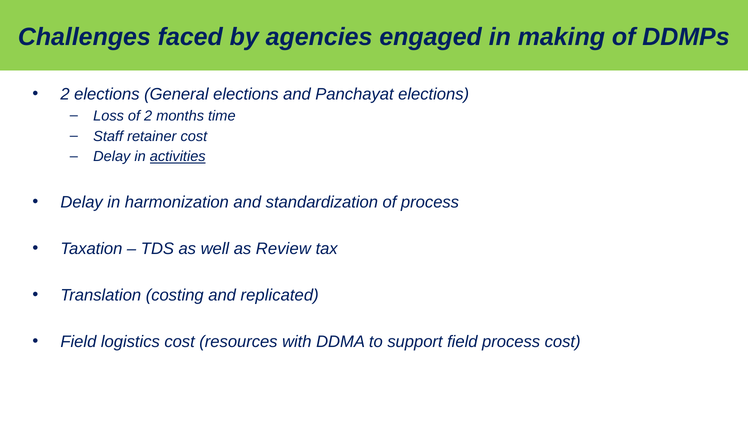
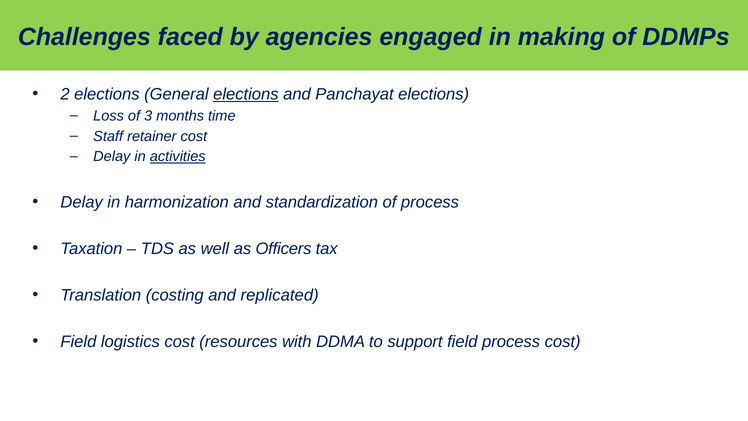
elections at (246, 94) underline: none -> present
of 2: 2 -> 3
Review: Review -> Officers
